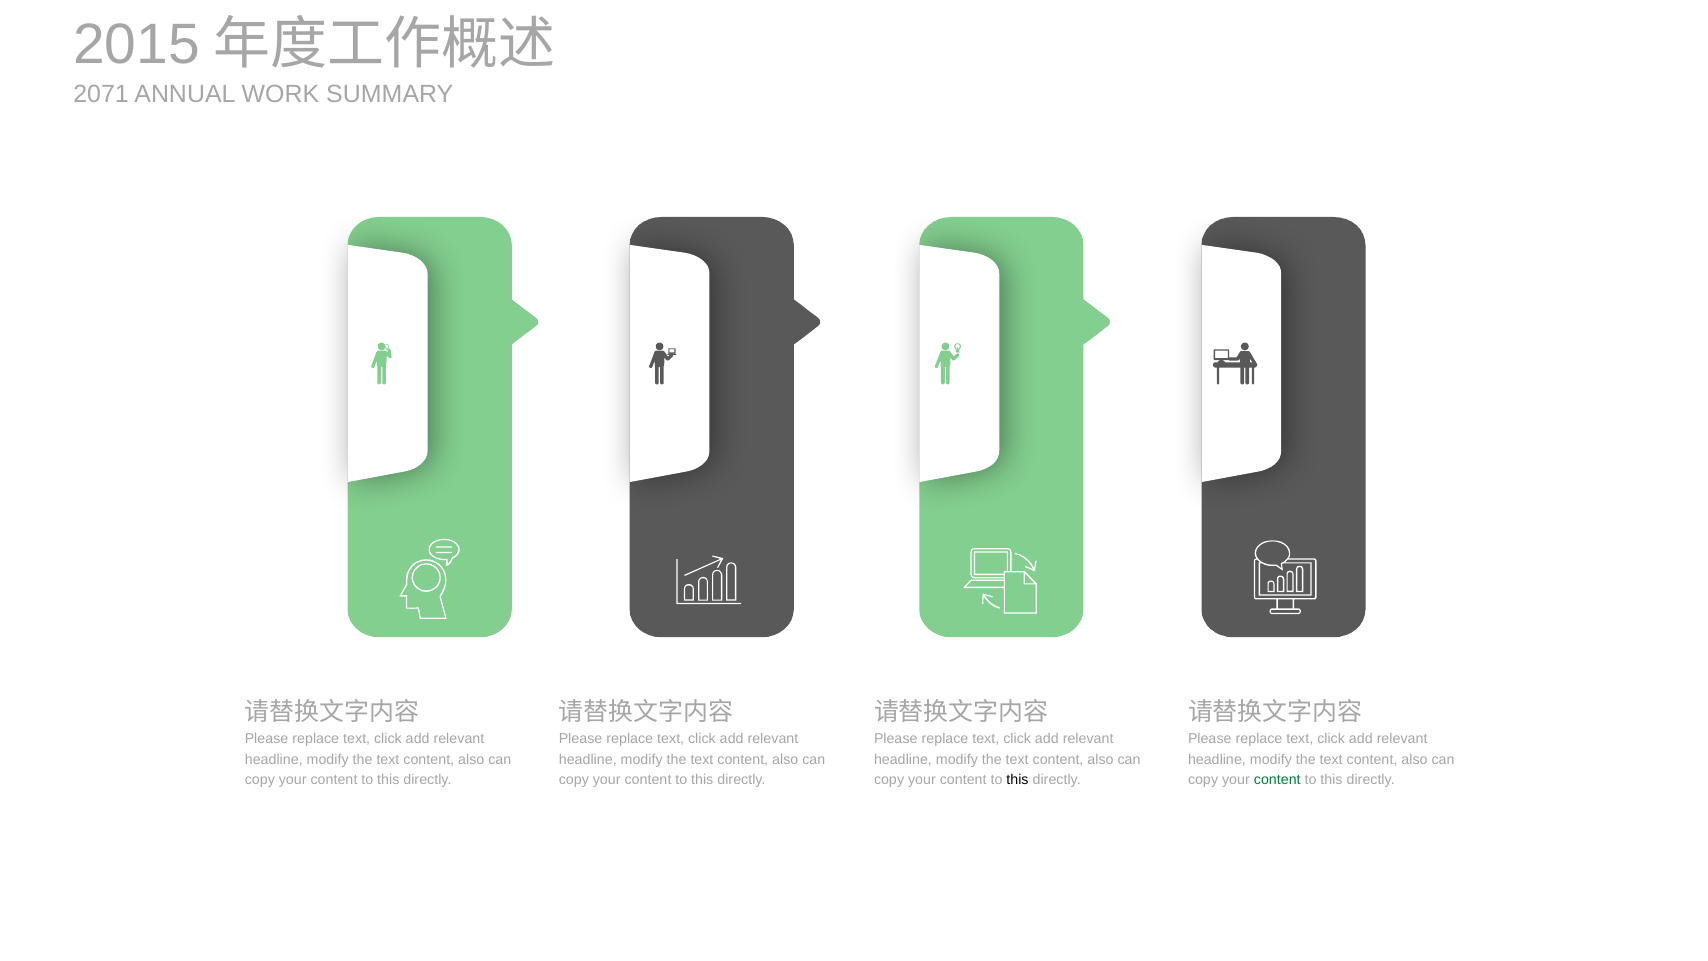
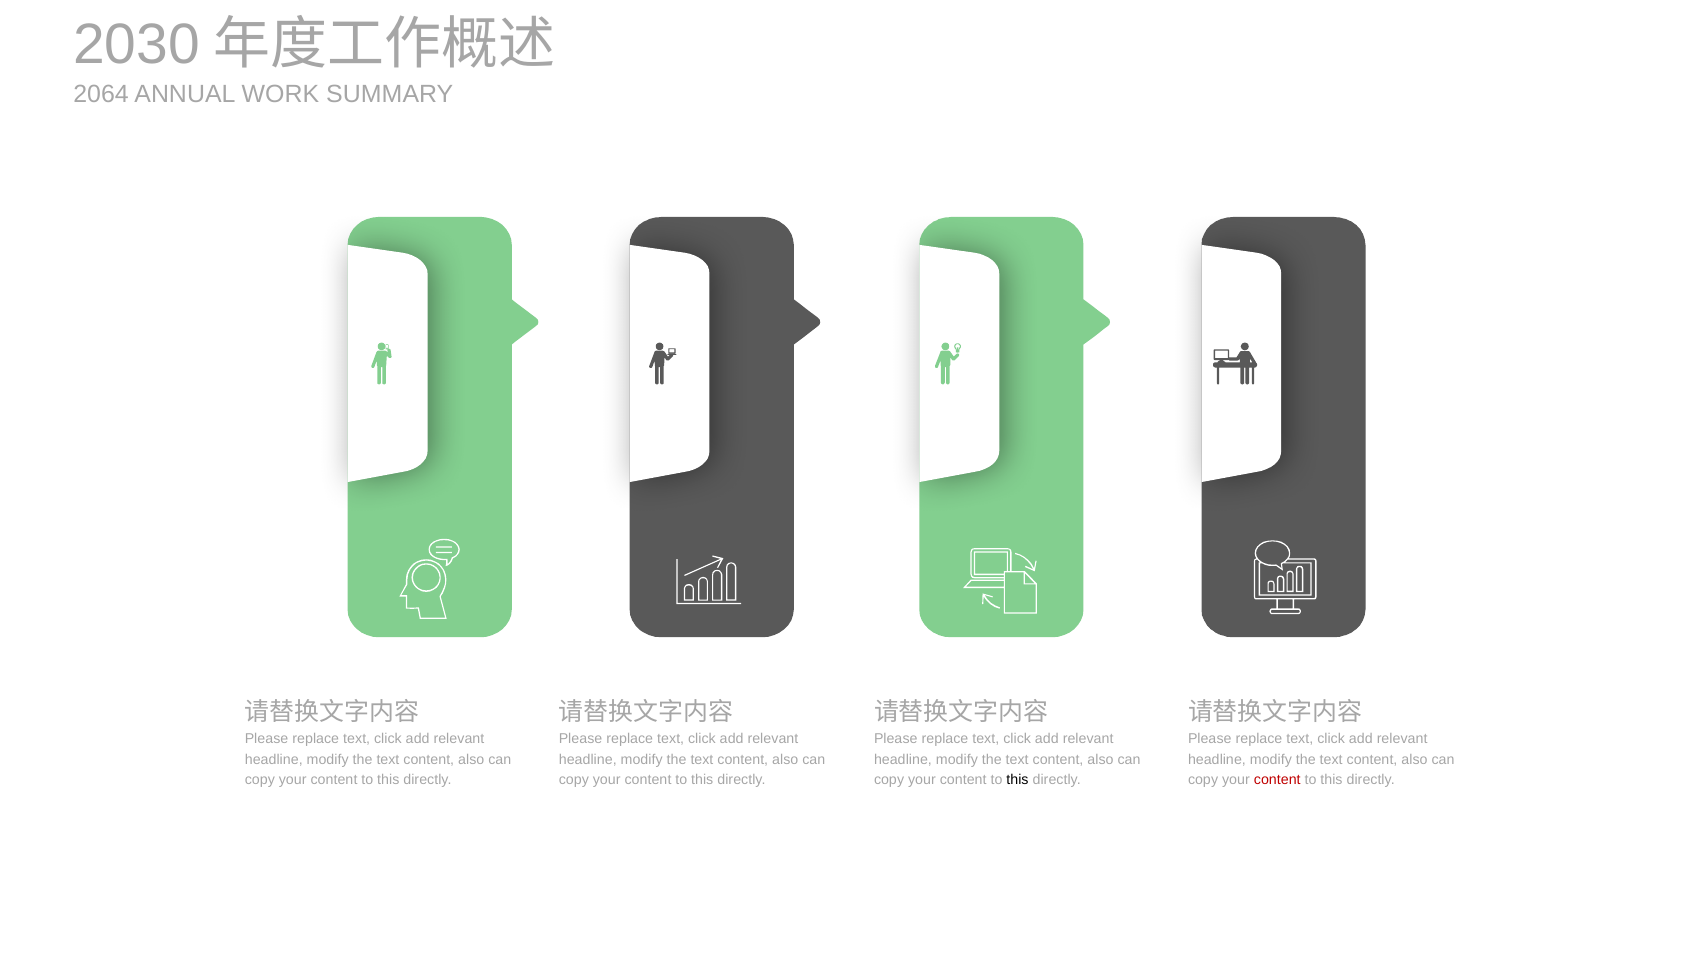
2015: 2015 -> 2030
2071: 2071 -> 2064
content at (1277, 780) colour: green -> red
